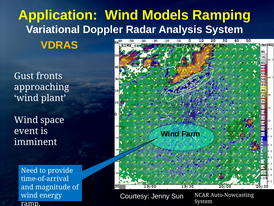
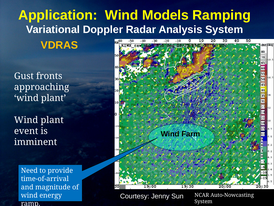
space at (52, 120): space -> plant
